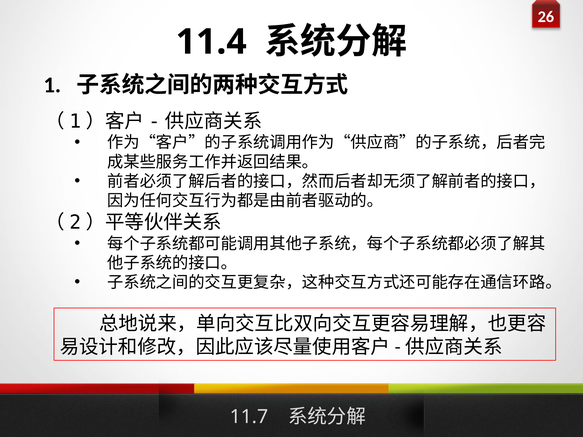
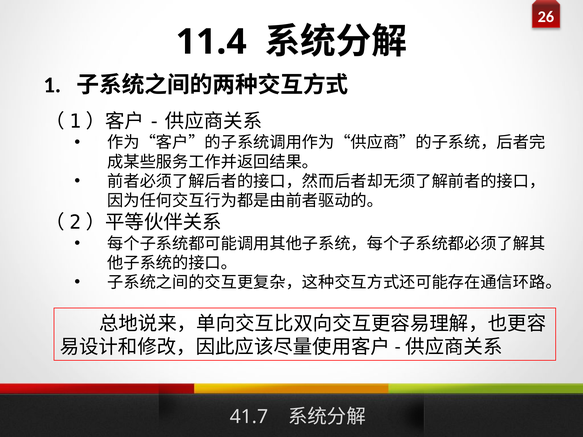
11.7: 11.7 -> 41.7
